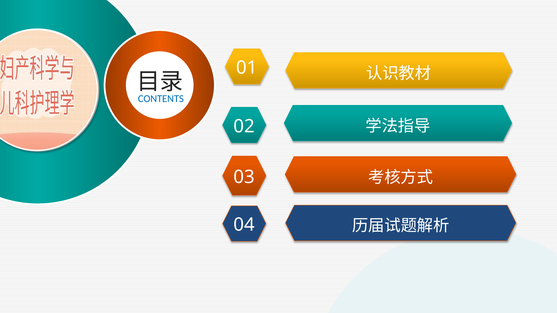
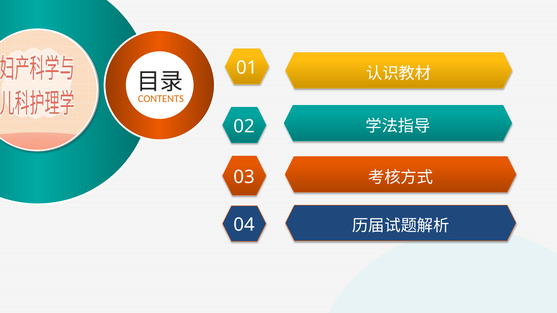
CONTENTS colour: blue -> orange
